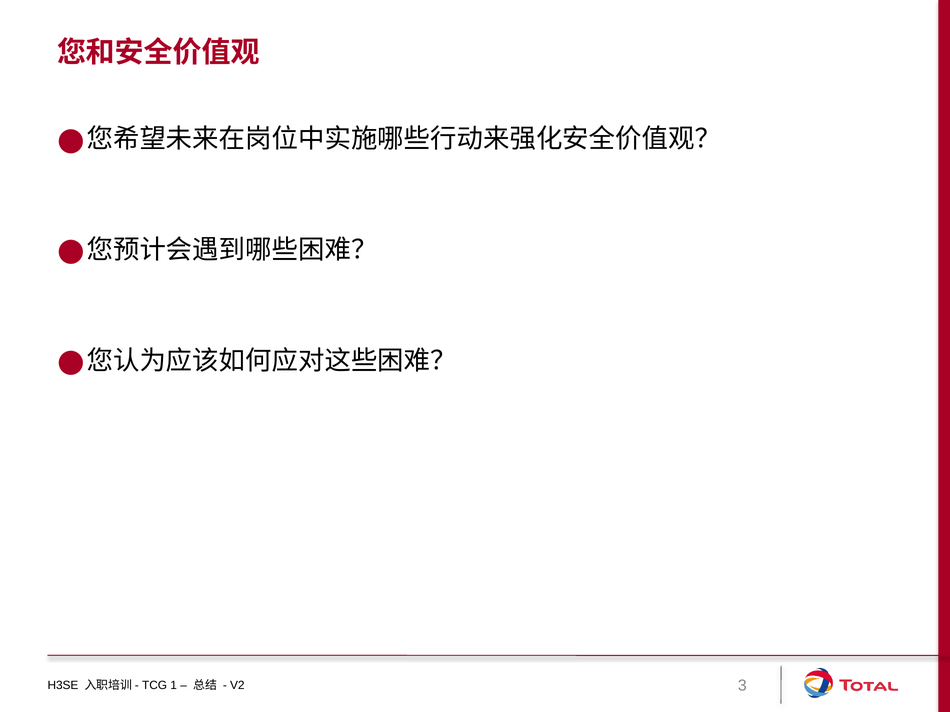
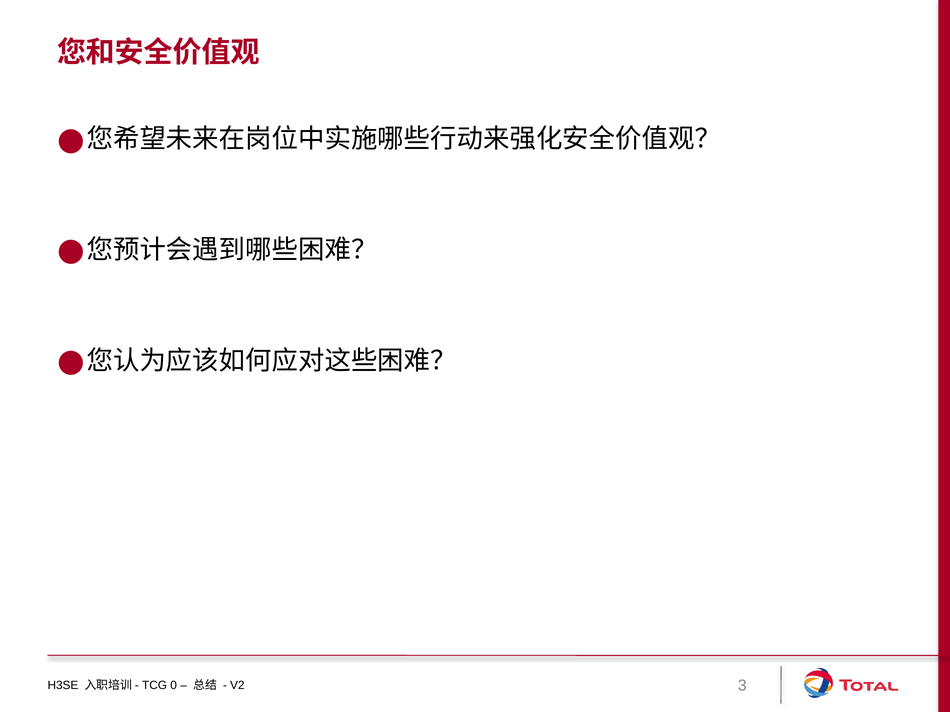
1: 1 -> 0
